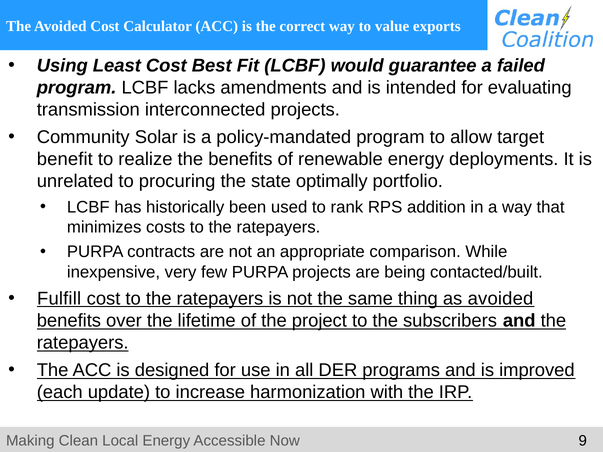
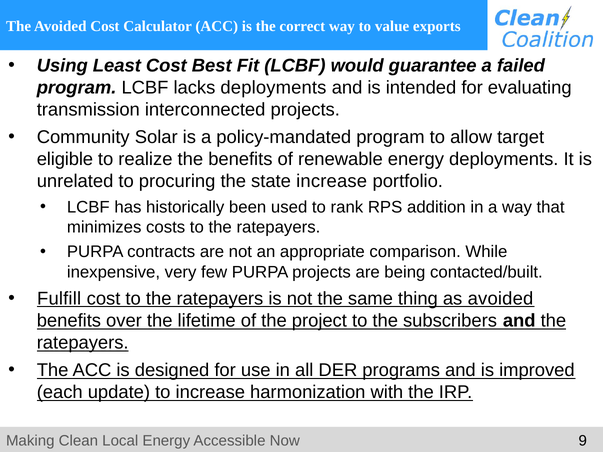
lacks amendments: amendments -> deployments
benefit: benefit -> eligible
state optimally: optimally -> increase
